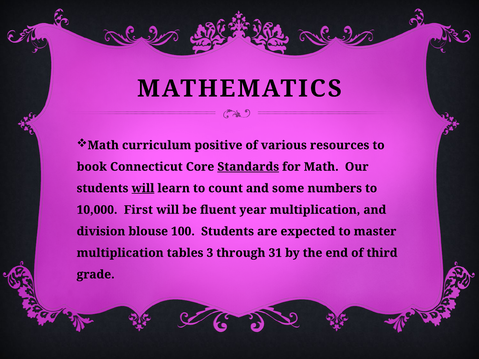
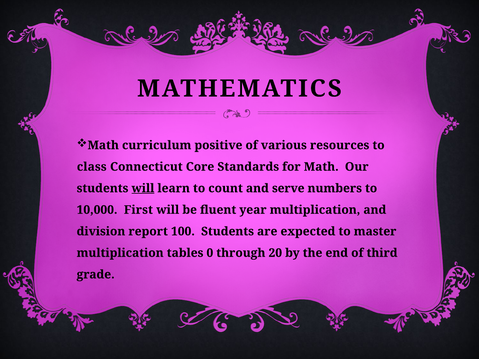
book: book -> class
Standards underline: present -> none
some: some -> serve
blouse: blouse -> report
3: 3 -> 0
31: 31 -> 20
